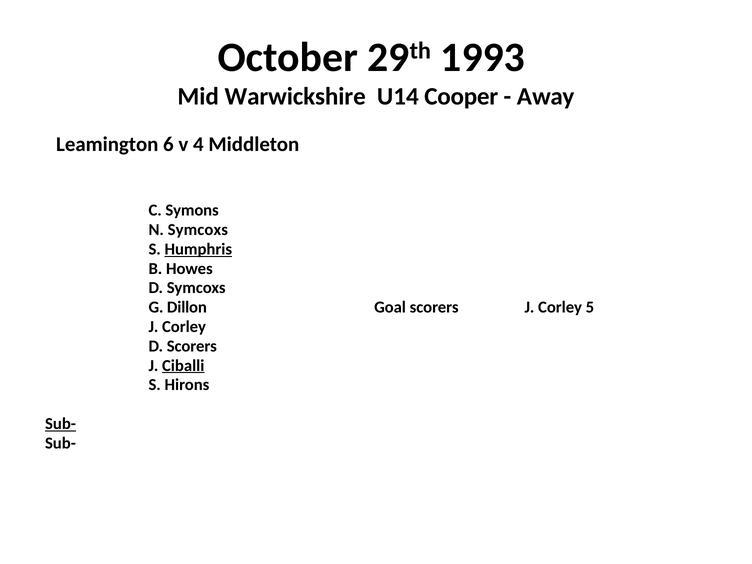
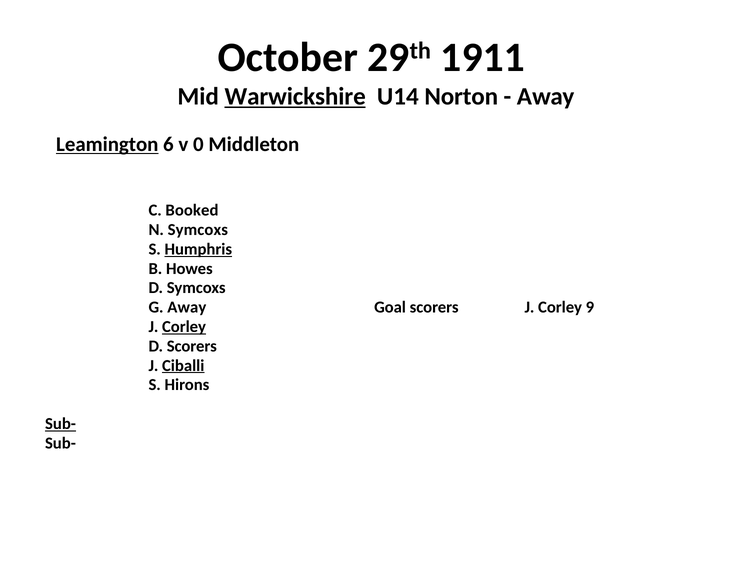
1993: 1993 -> 1911
Warwickshire underline: none -> present
Cooper: Cooper -> Norton
Leamington underline: none -> present
4: 4 -> 0
Symons: Symons -> Booked
G Dillon: Dillon -> Away
5: 5 -> 9
Corley at (184, 327) underline: none -> present
